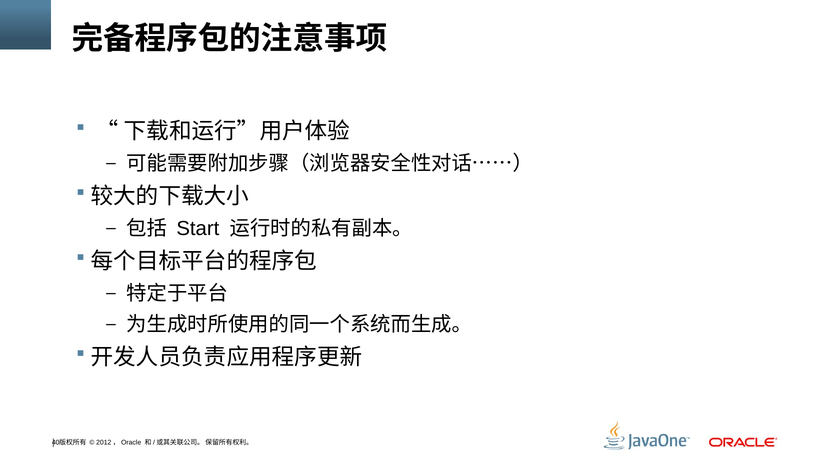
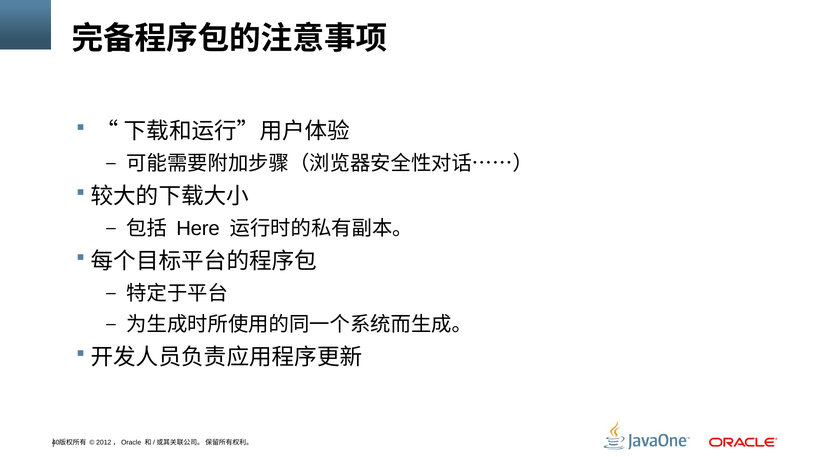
Start: Start -> Here
